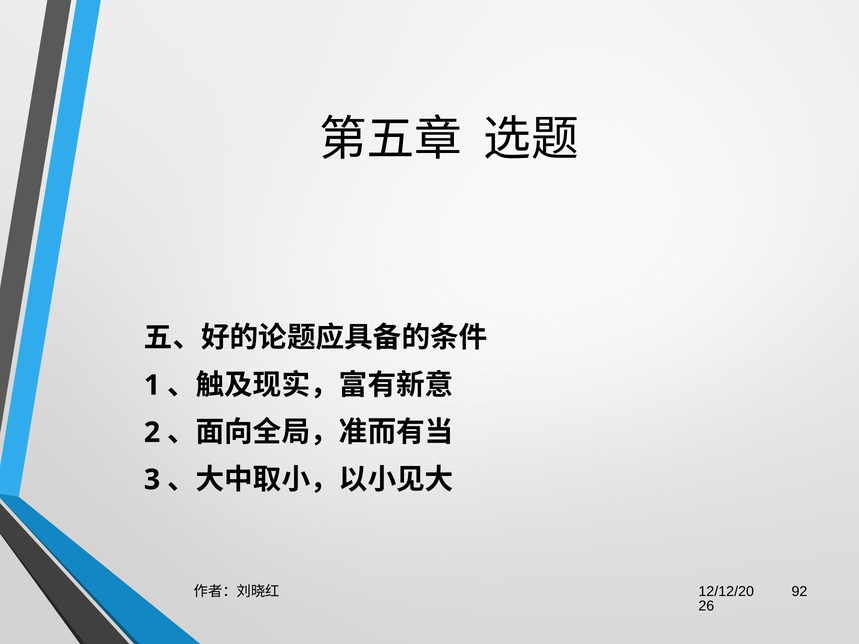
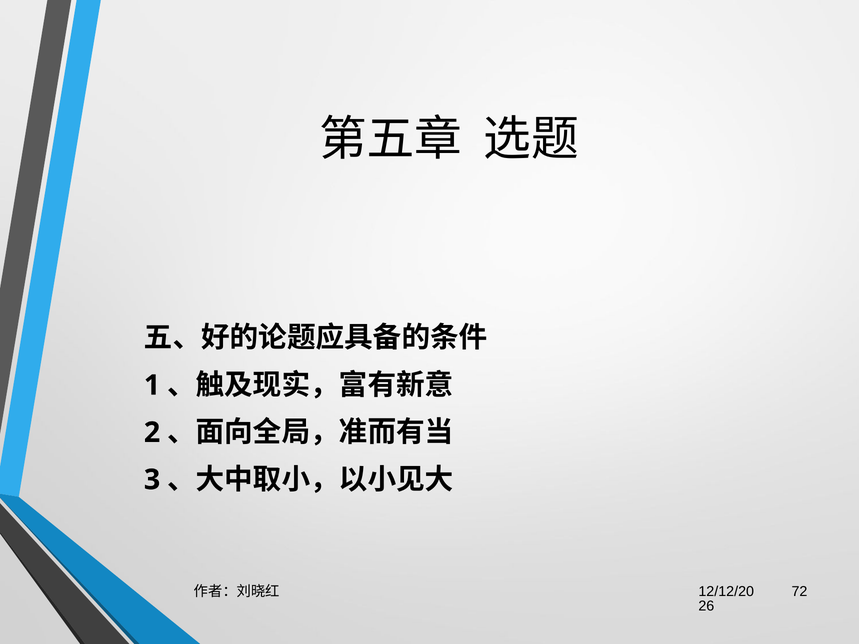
92: 92 -> 72
